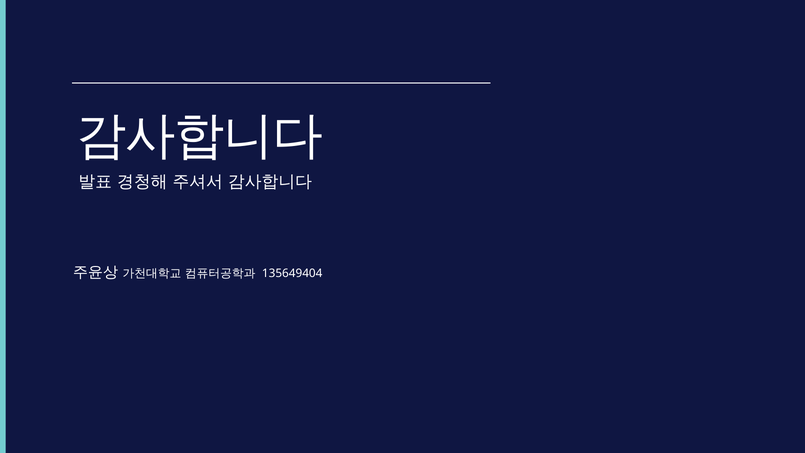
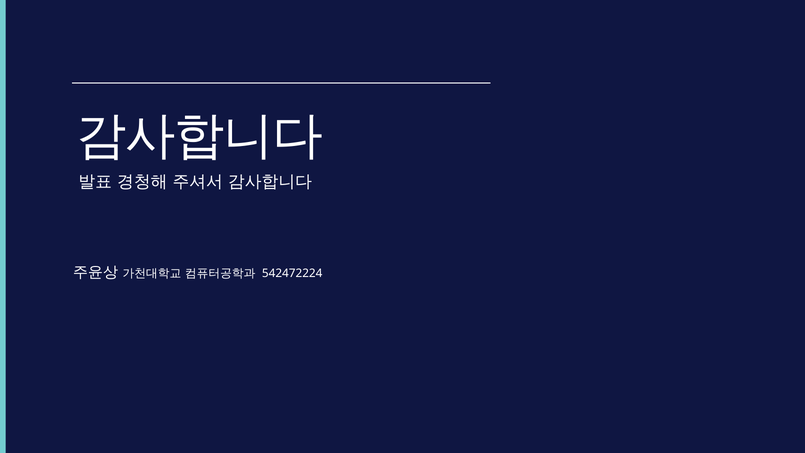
135649404: 135649404 -> 542472224
